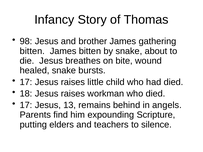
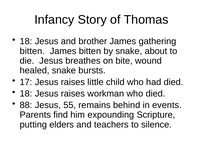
98 at (26, 41): 98 -> 18
17 at (26, 105): 17 -> 88
13: 13 -> 55
angels: angels -> events
